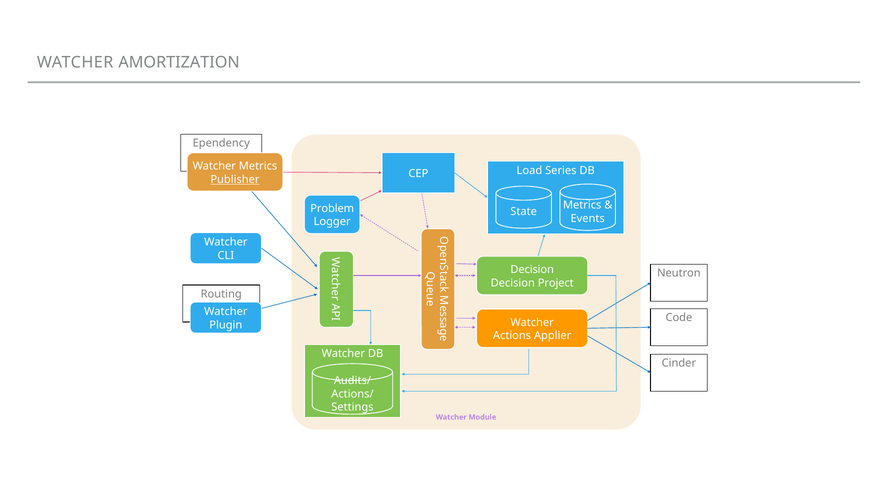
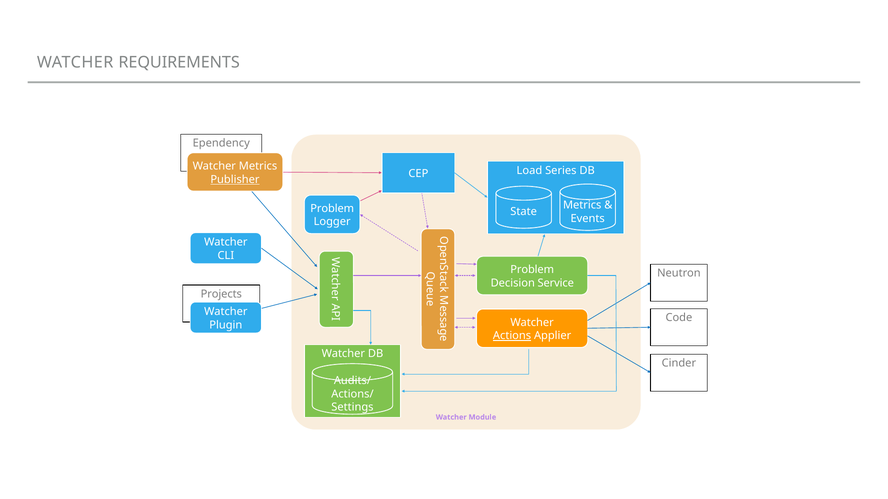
AMORTIZATION: AMORTIZATION -> REQUIREMENTS
Decision at (532, 270): Decision -> Problem
Project: Project -> Service
Routing: Routing -> Projects
Actions underline: none -> present
